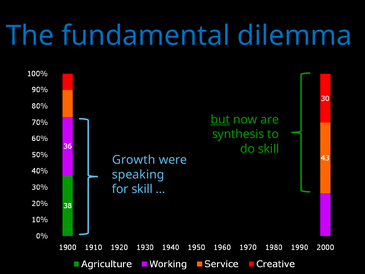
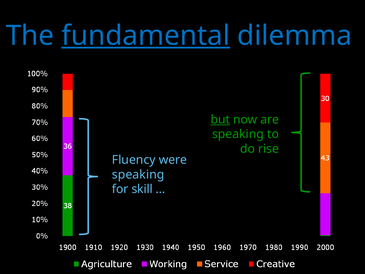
fundamental underline: none -> present
synthesis at (238, 134): synthesis -> speaking
do skill: skill -> rise
Growth: Growth -> Fluency
